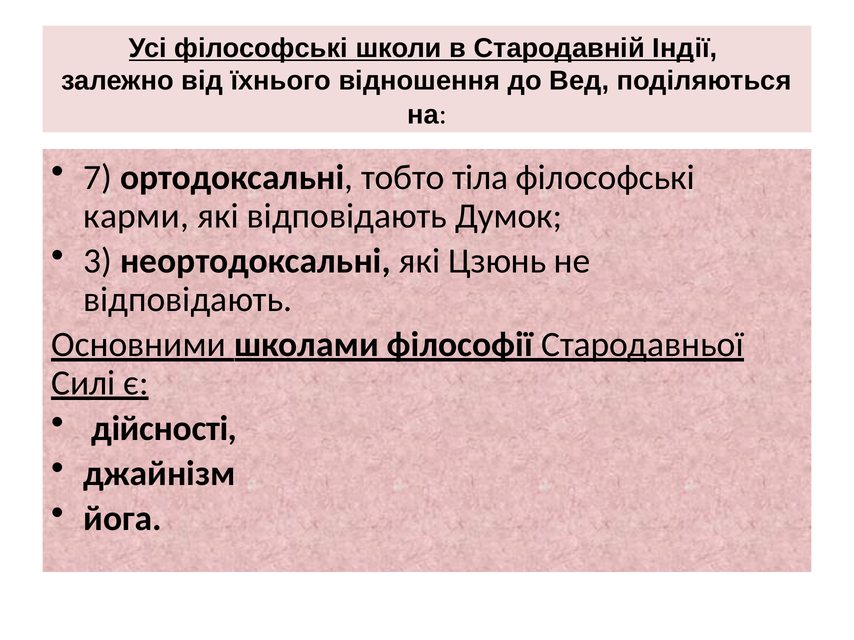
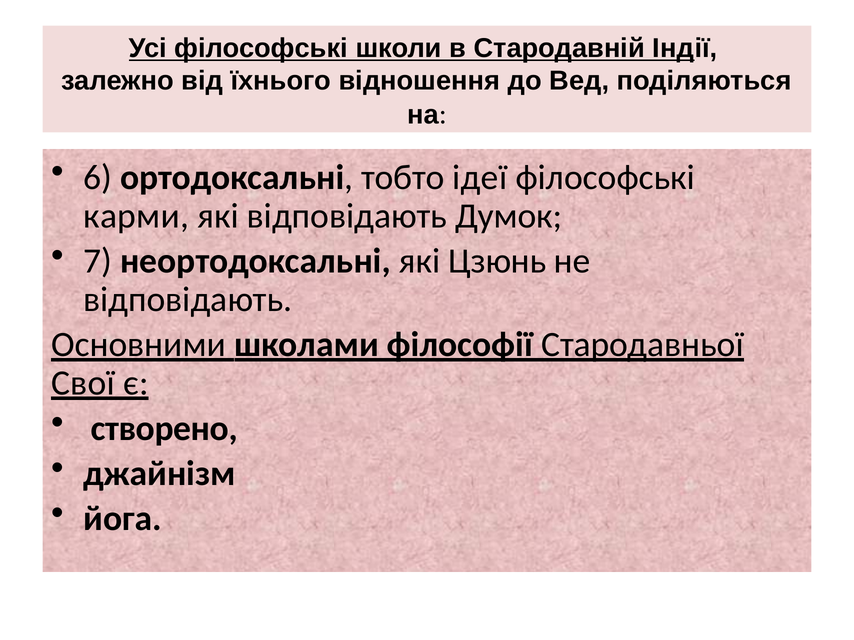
7: 7 -> 6
тіла: тіла -> ідеї
3: 3 -> 7
Силі: Силі -> Свої
дійсності: дійсності -> створено
